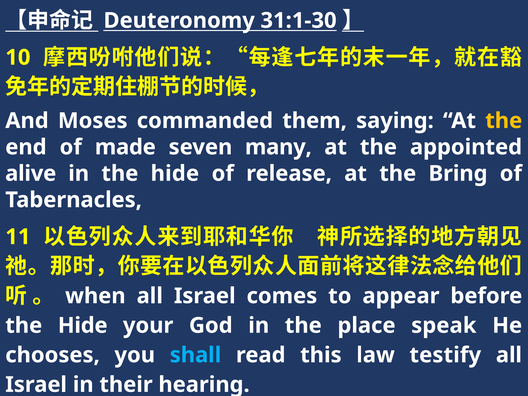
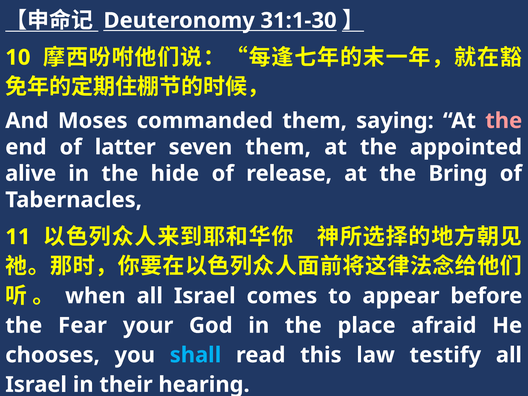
the at (504, 121) colour: yellow -> pink
made: made -> latter
seven many: many -> them
Hide at (83, 326): Hide -> Fear
speak: speak -> afraid
